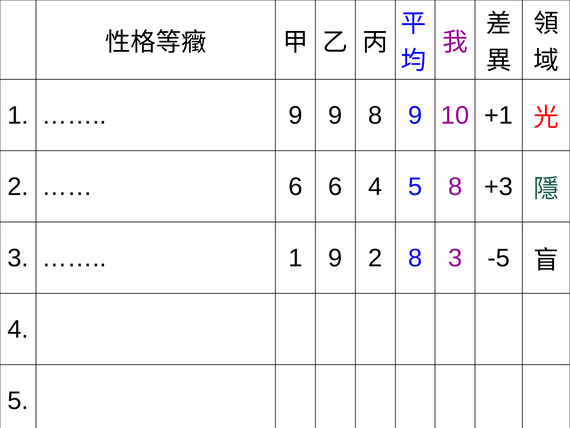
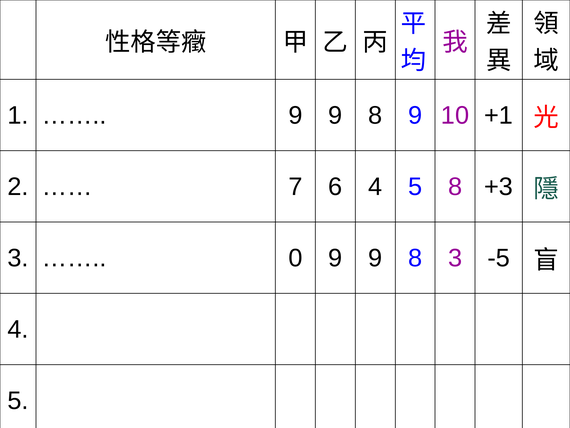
6 at (295, 187): 6 -> 7
1 at (295, 258): 1 -> 0
2 at (375, 258): 2 -> 9
